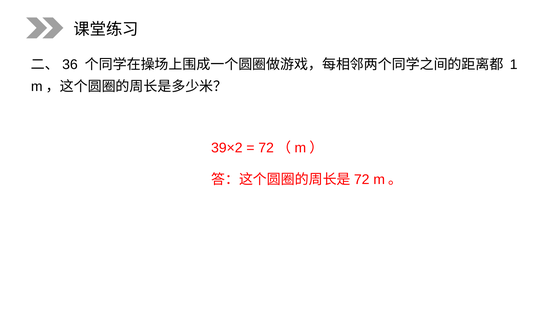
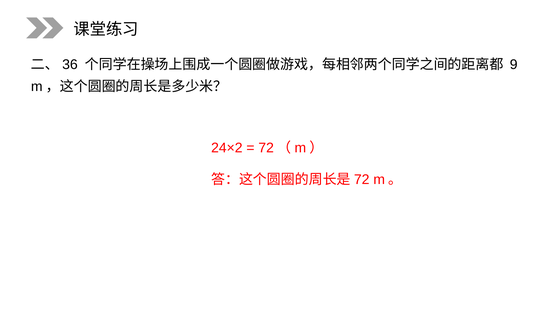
1: 1 -> 9
39×2: 39×2 -> 24×2
